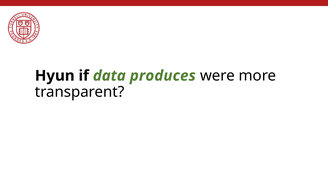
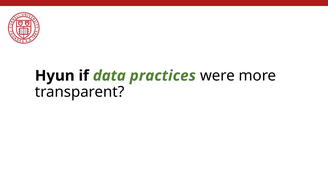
produces: produces -> practices
